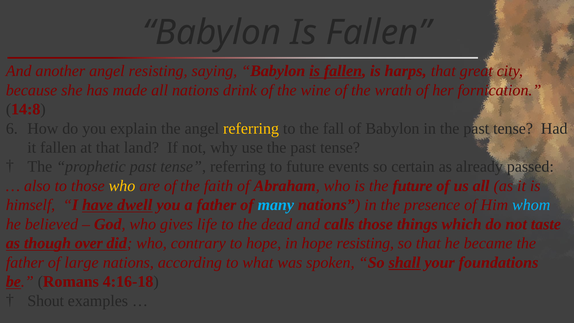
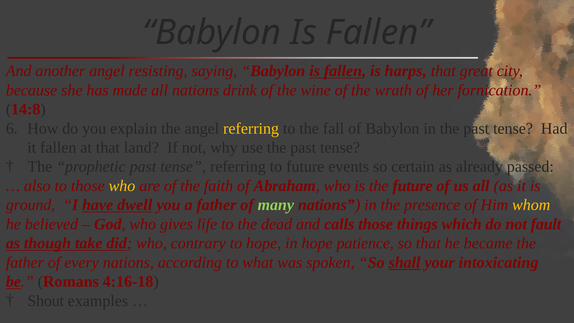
himself: himself -> ground
many colour: light blue -> light green
whom colour: light blue -> yellow
taste: taste -> fault
over: over -> take
hope resisting: resisting -> patience
large: large -> every
foundations: foundations -> intoxicating
